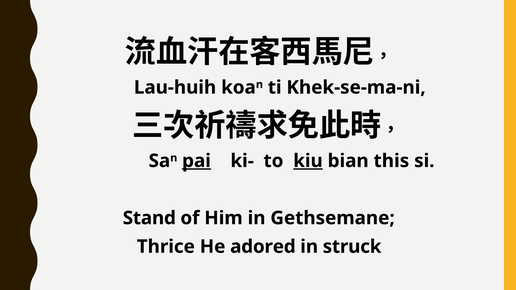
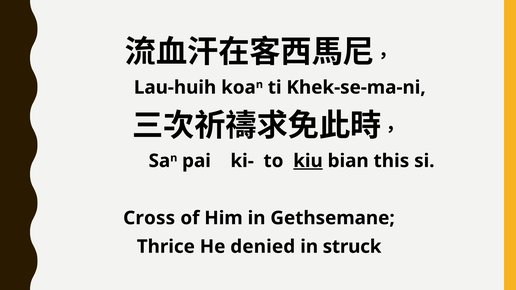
pai underline: present -> none
Stand: Stand -> Cross
adored: adored -> denied
